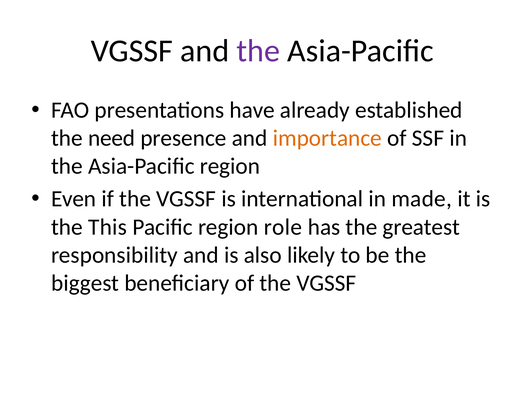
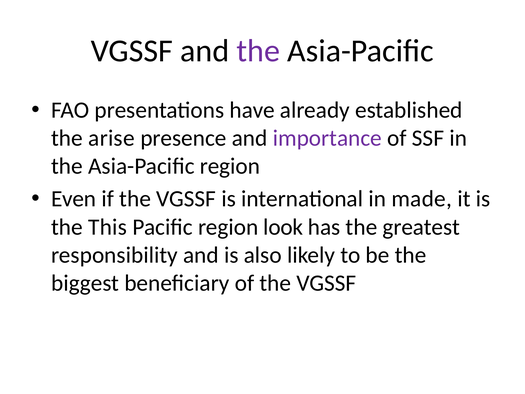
need: need -> arise
importance colour: orange -> purple
role: role -> look
